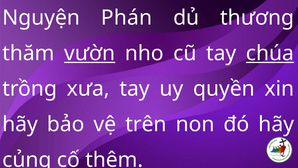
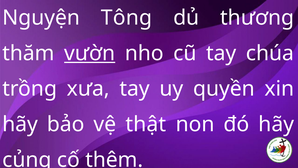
Phán: Phán -> Tông
chúa underline: present -> none
trên: trên -> thật
